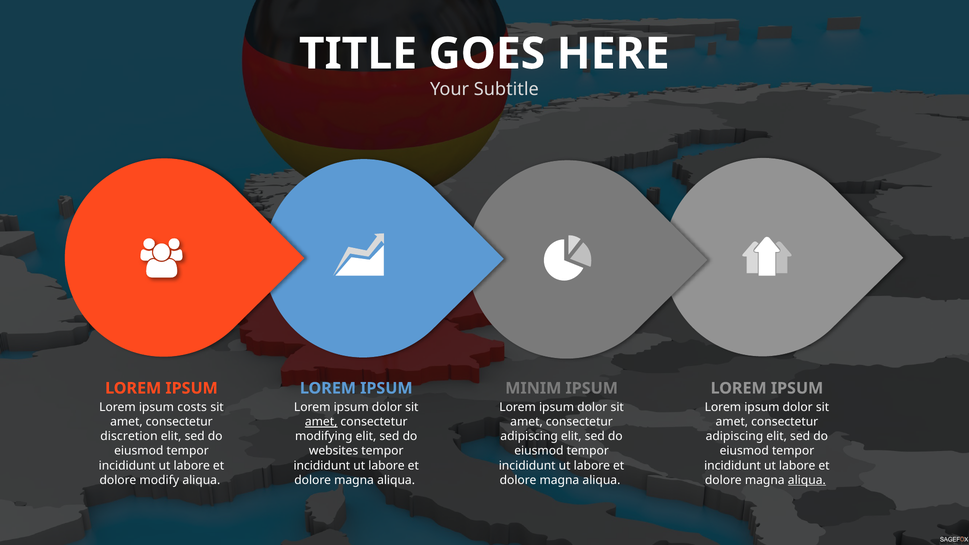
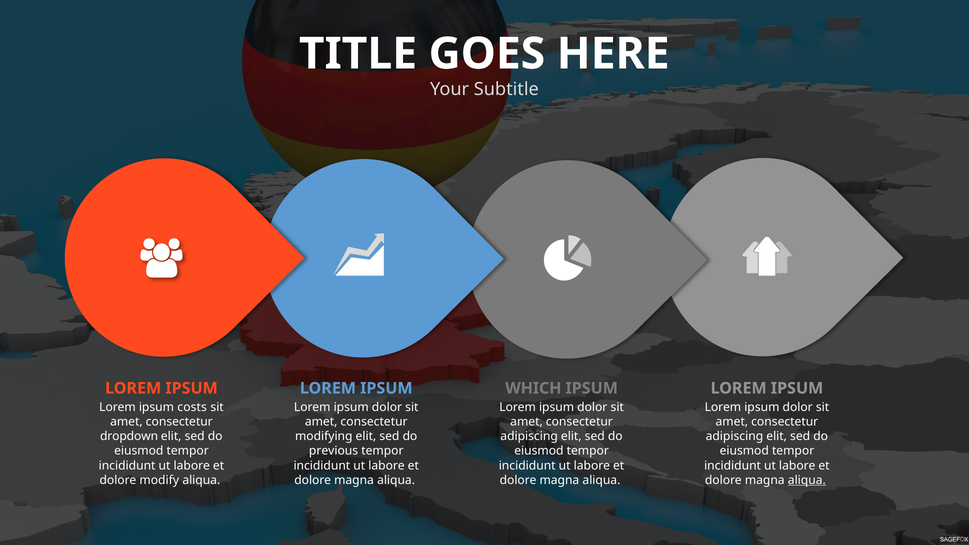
MINIM: MINIM -> WHICH
amet at (321, 422) underline: present -> none
discretion: discretion -> dropdown
websites: websites -> previous
